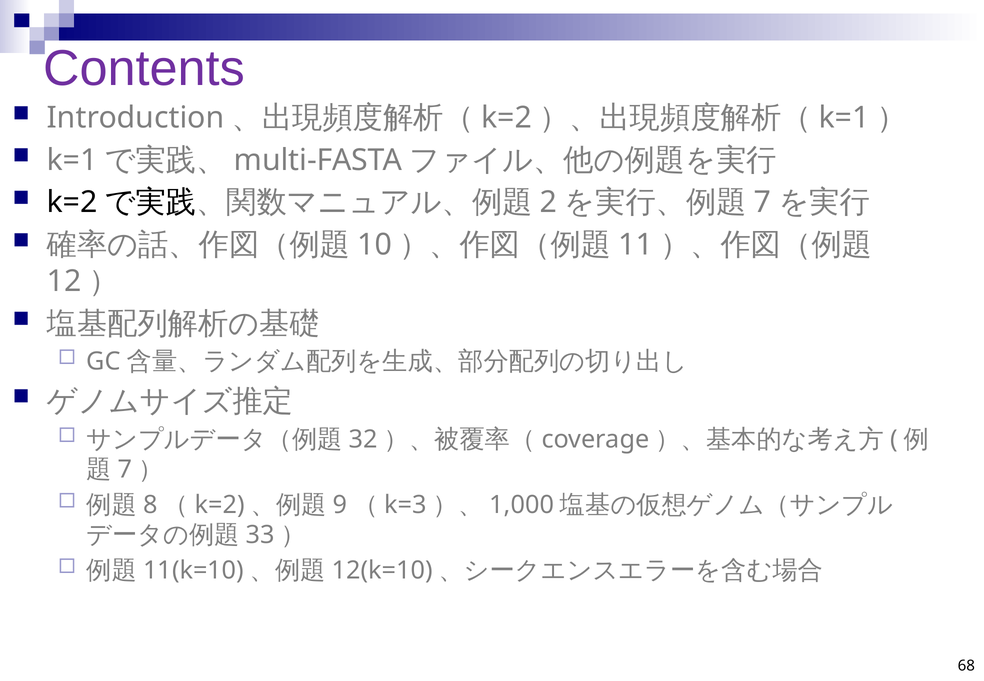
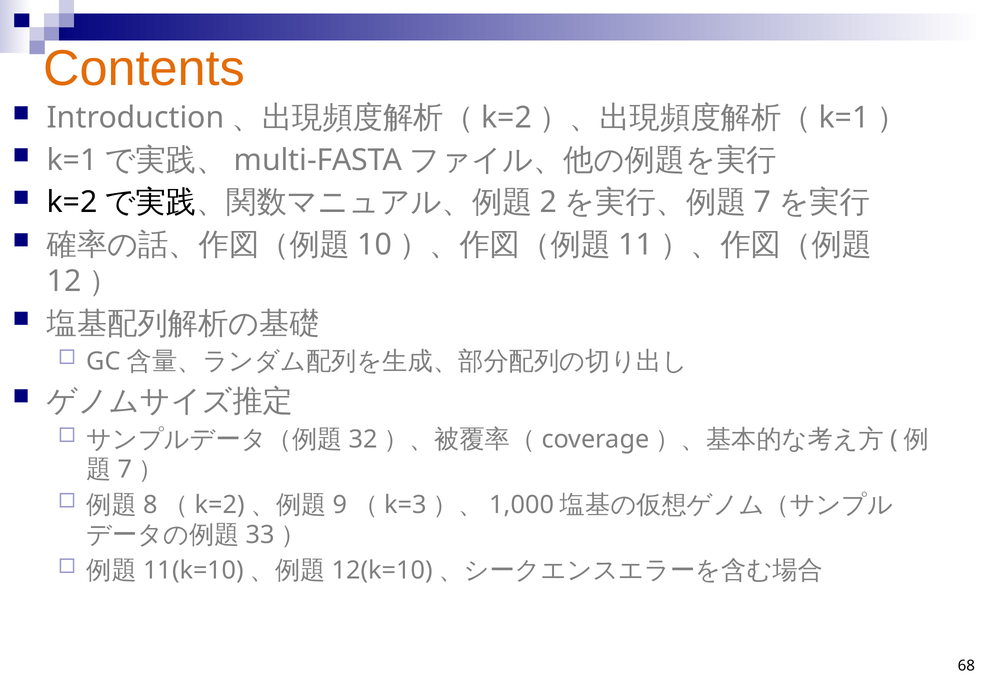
Contents colour: purple -> orange
